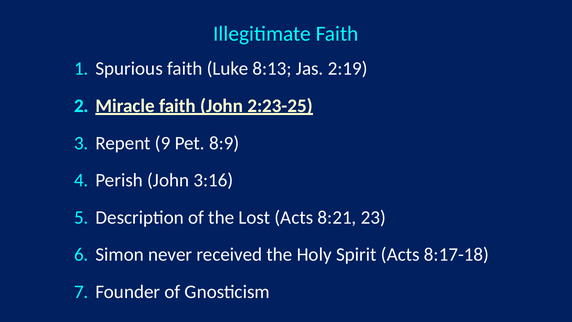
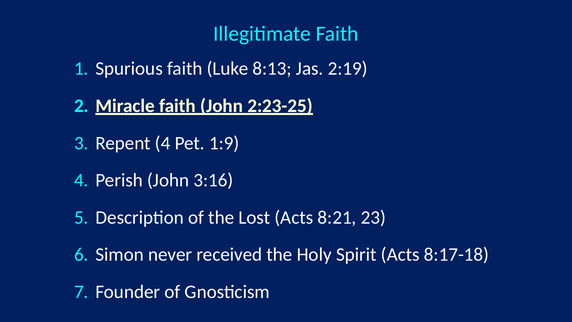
Repent 9: 9 -> 4
8:9: 8:9 -> 1:9
